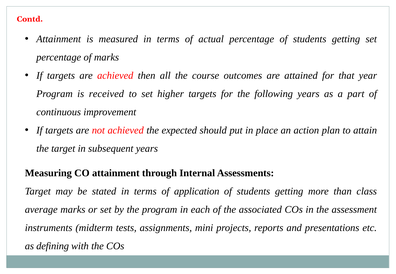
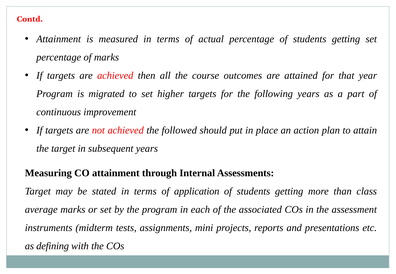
received: received -> migrated
expected: expected -> followed
